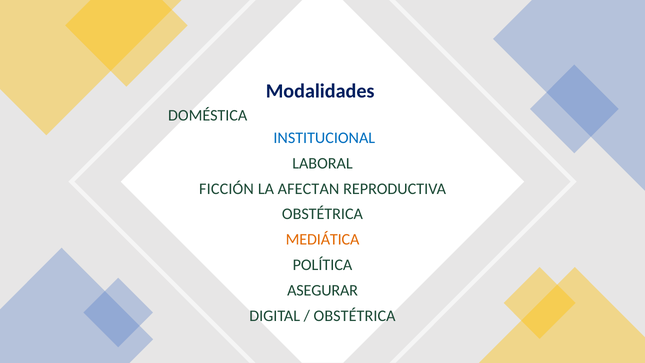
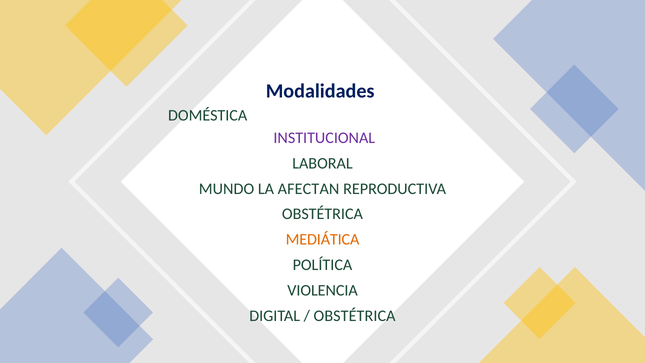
INSTITUCIONAL colour: blue -> purple
FICCIÓN: FICCIÓN -> MUNDO
ASEGURAR: ASEGURAR -> VIOLENCIA
